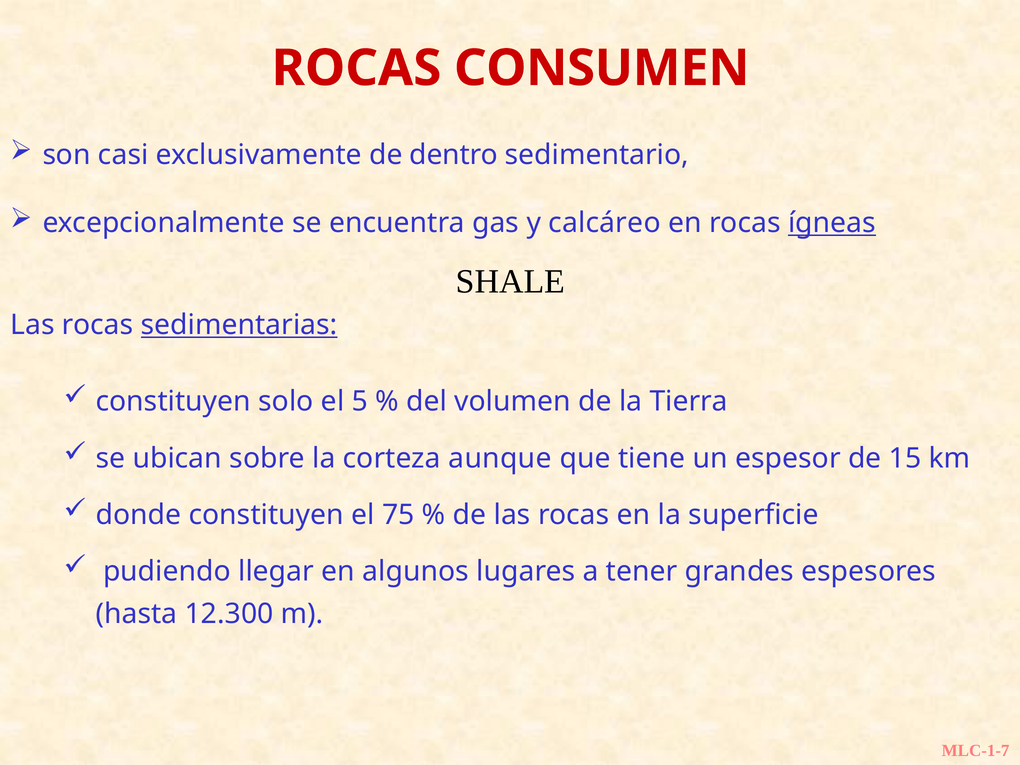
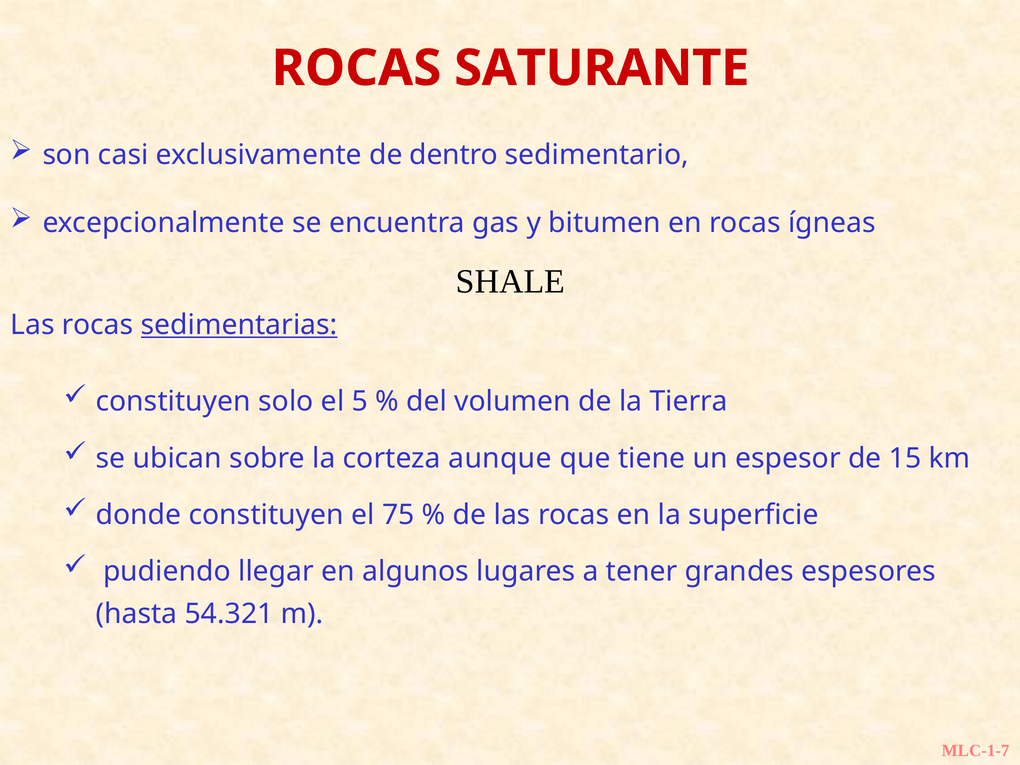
CONSUMEN: CONSUMEN -> SATURANTE
calcáreo: calcáreo -> bitumen
ígneas underline: present -> none
12.300: 12.300 -> 54.321
